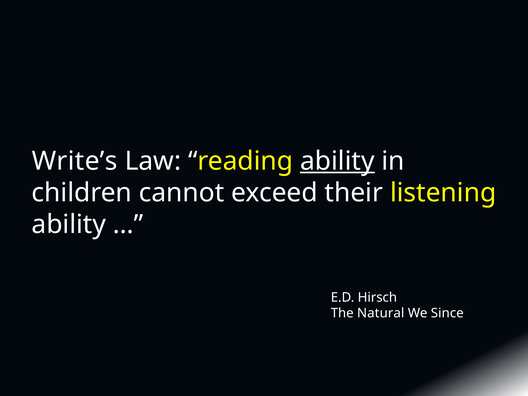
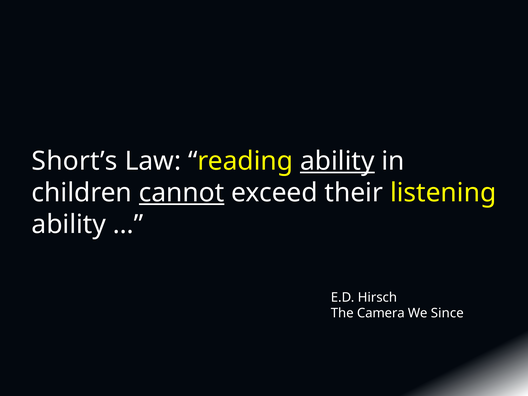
Write’s: Write’s -> Short’s
cannot underline: none -> present
Natural: Natural -> Camera
